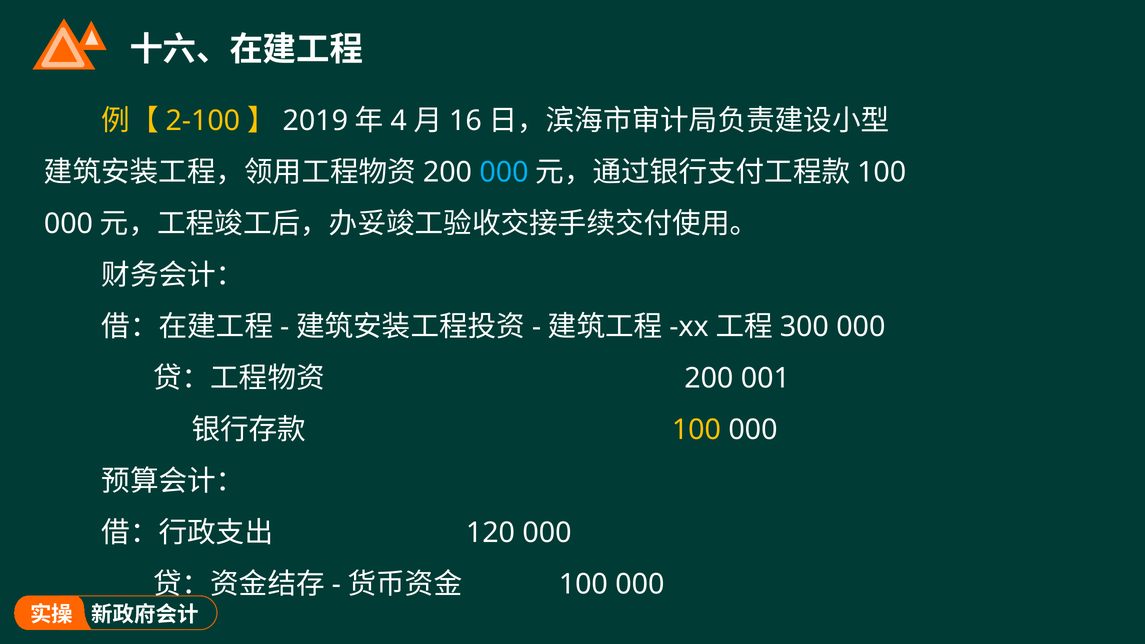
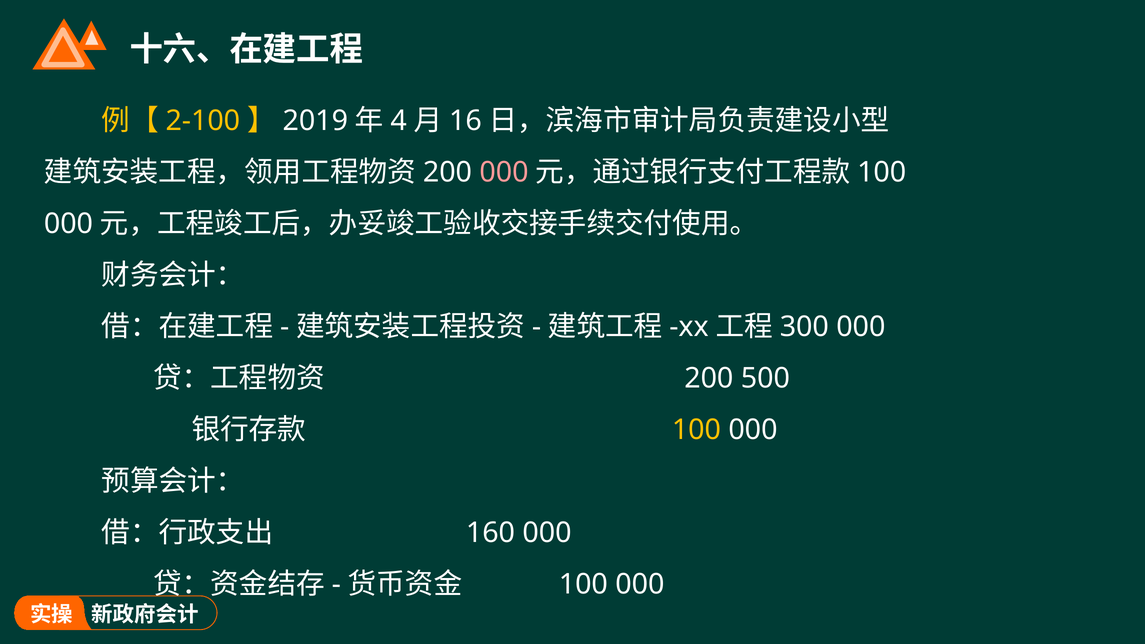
000 at (504, 172) colour: light blue -> pink
001: 001 -> 500
120: 120 -> 160
